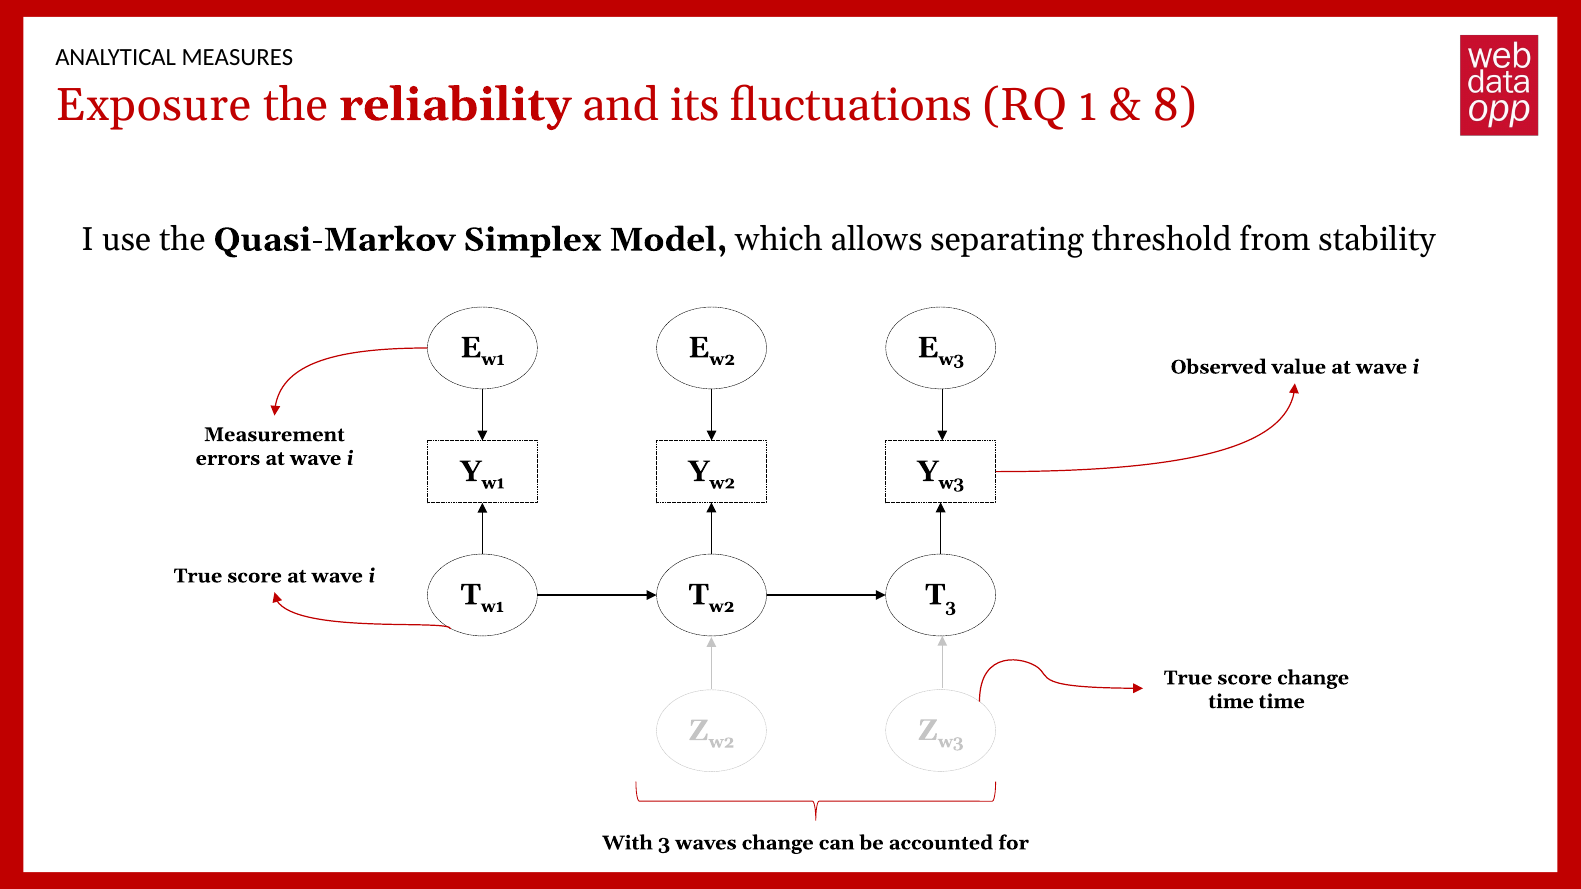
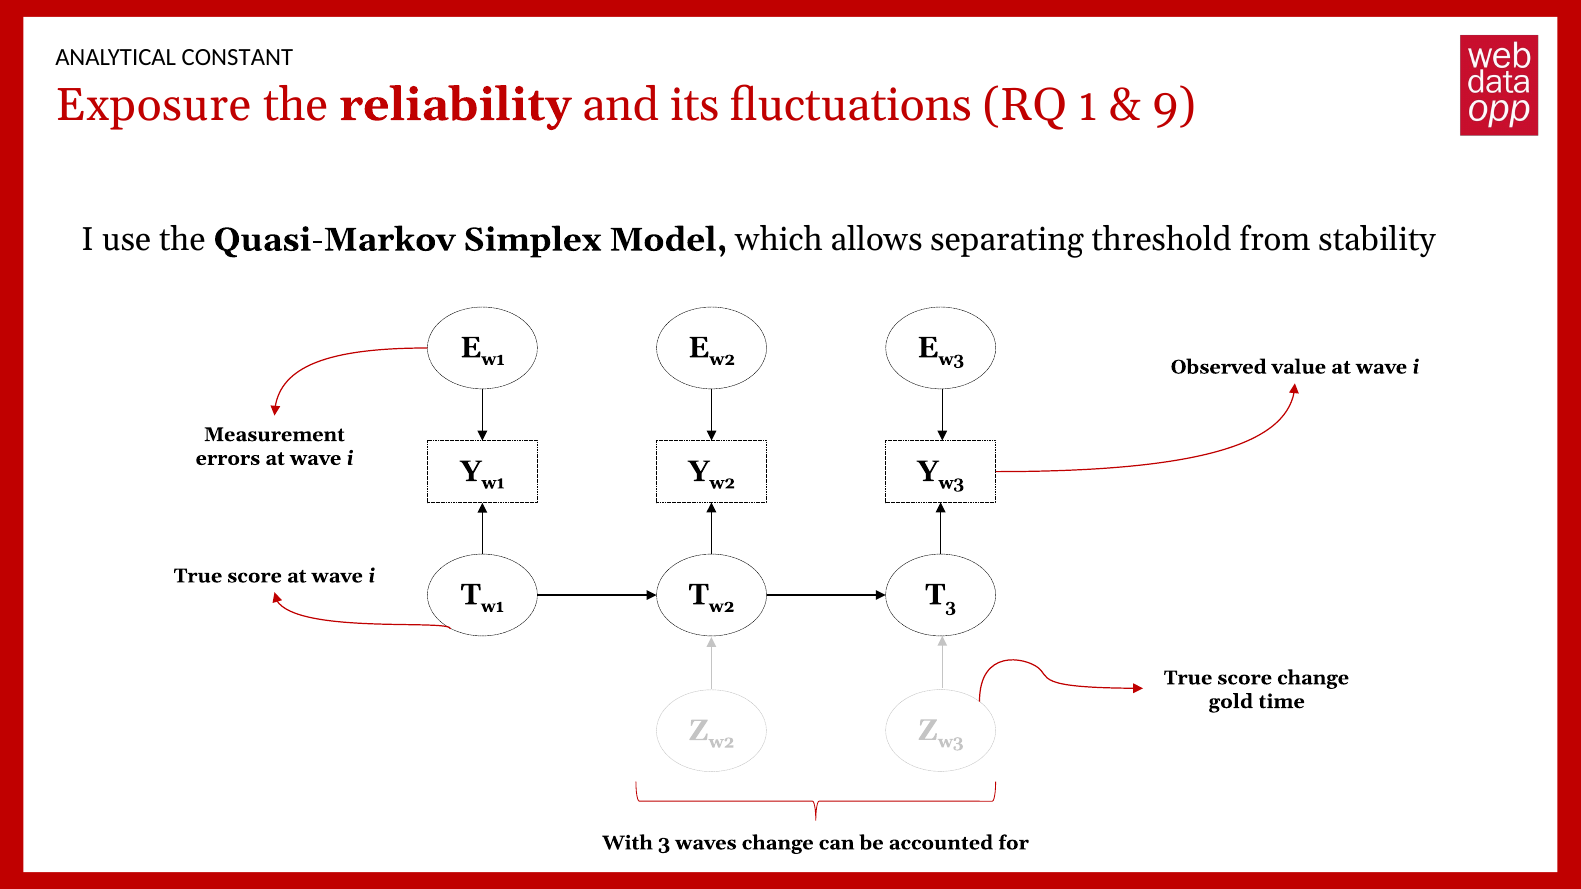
MEASURES: MEASURES -> CONSTANT
8: 8 -> 9
time at (1231, 702): time -> gold
